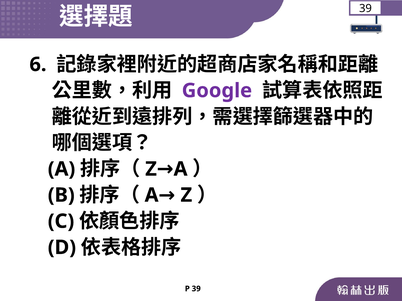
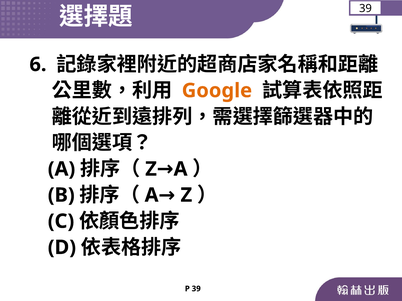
Google colour: purple -> orange
